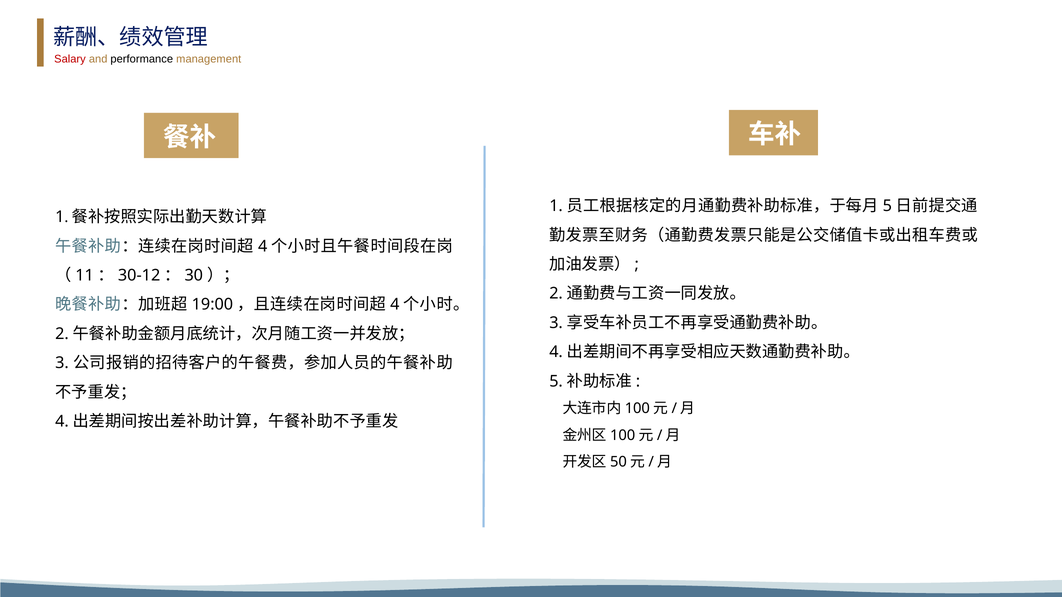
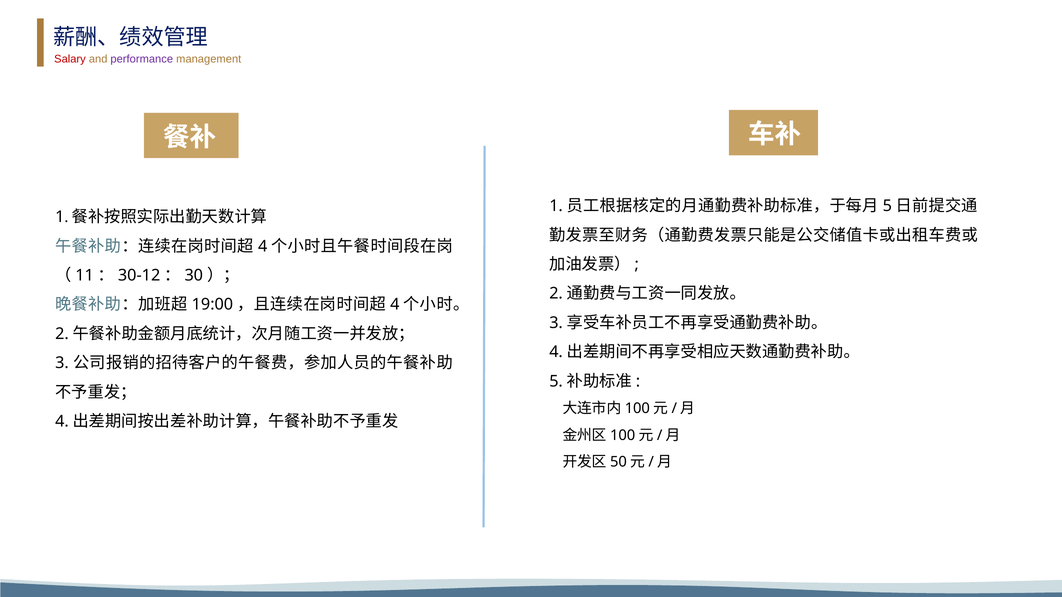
performance colour: black -> purple
